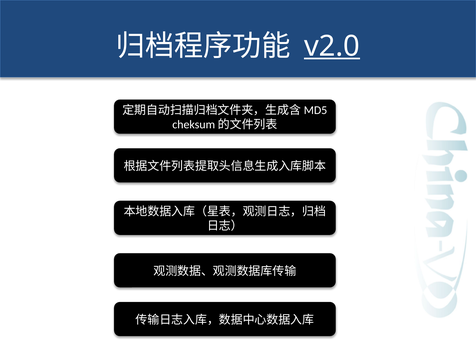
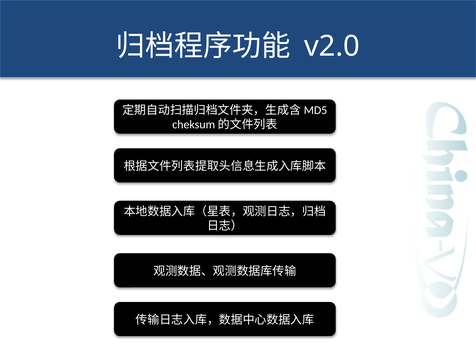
v2.0 underline: present -> none
